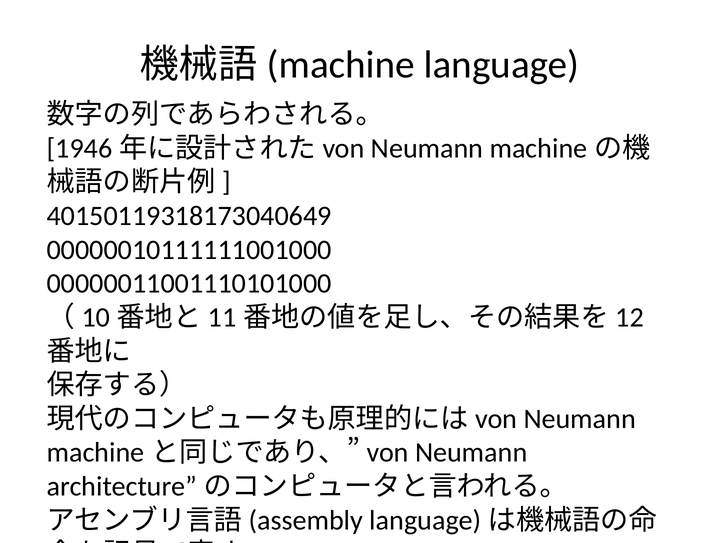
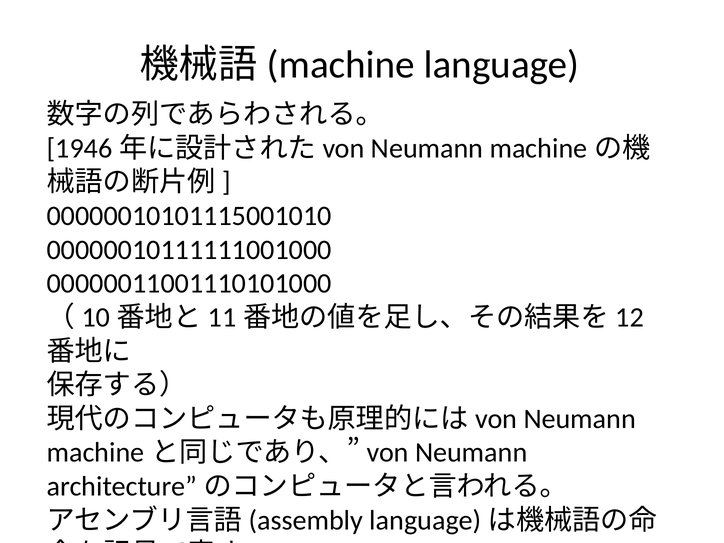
40150119318173040649: 40150119318173040649 -> 00000010101115001010
